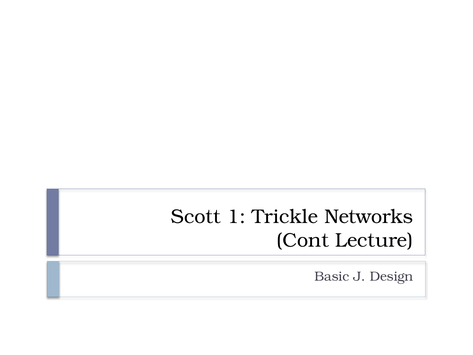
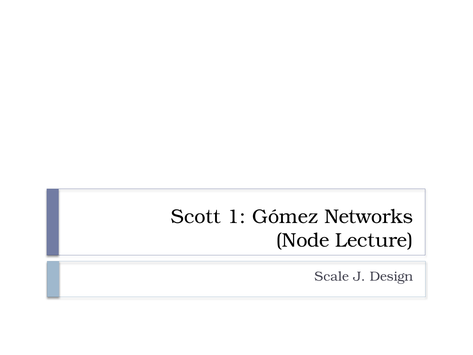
Trickle: Trickle -> Gómez
Cont: Cont -> Node
Basic: Basic -> Scale
